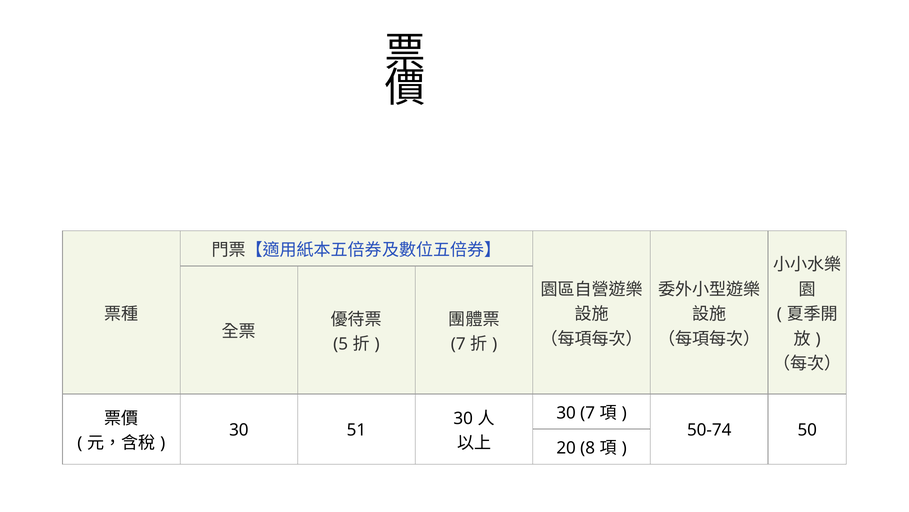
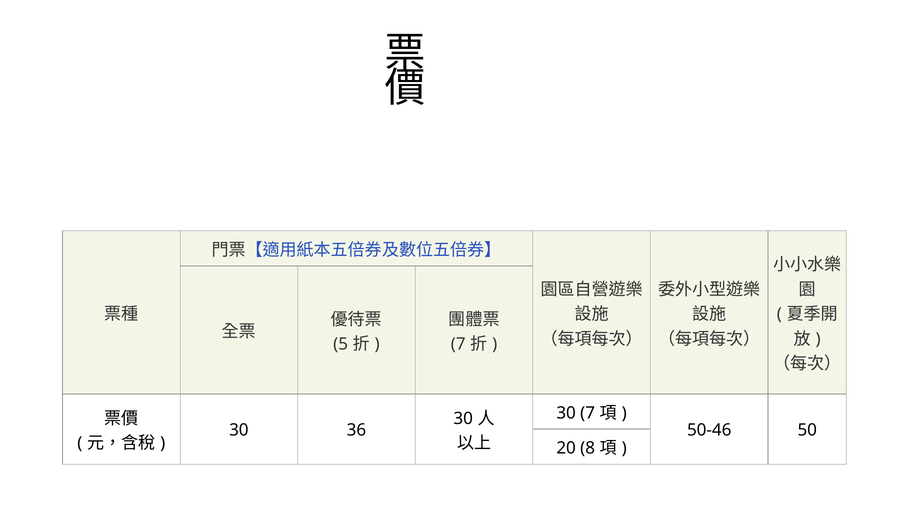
51: 51 -> 36
50-74: 50-74 -> 50-46
